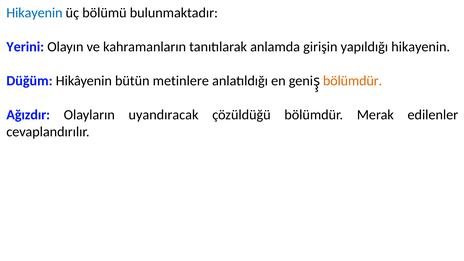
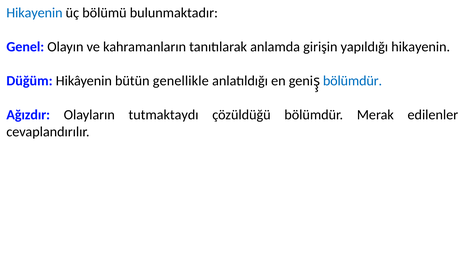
Yerini: Yerini -> Genel
metinlere: metinlere -> genellikle
bölümdür at (353, 81) colour: orange -> blue
uyandıracak: uyandıracak -> tutmaktaydı
